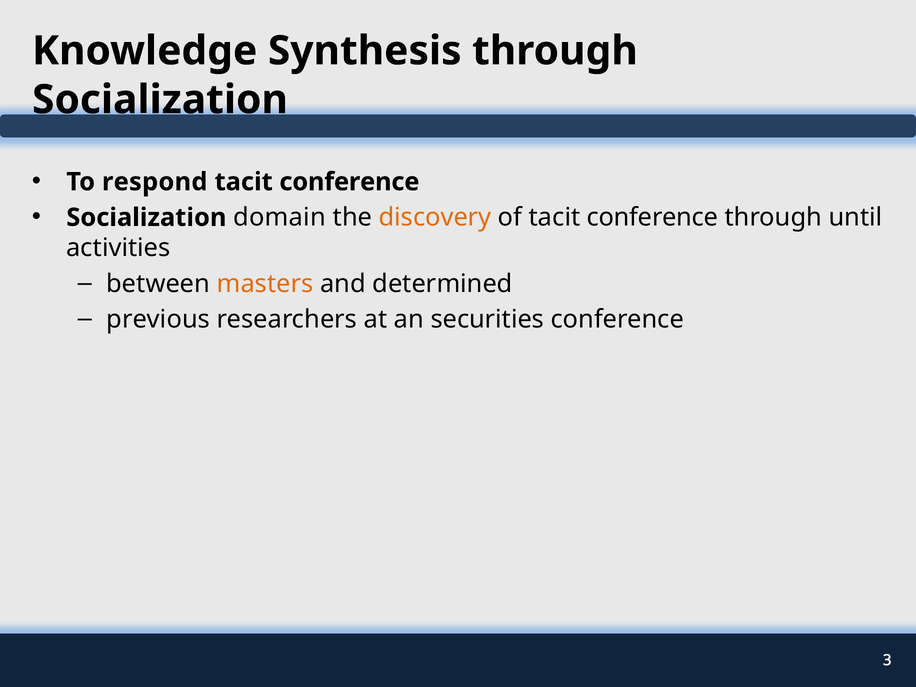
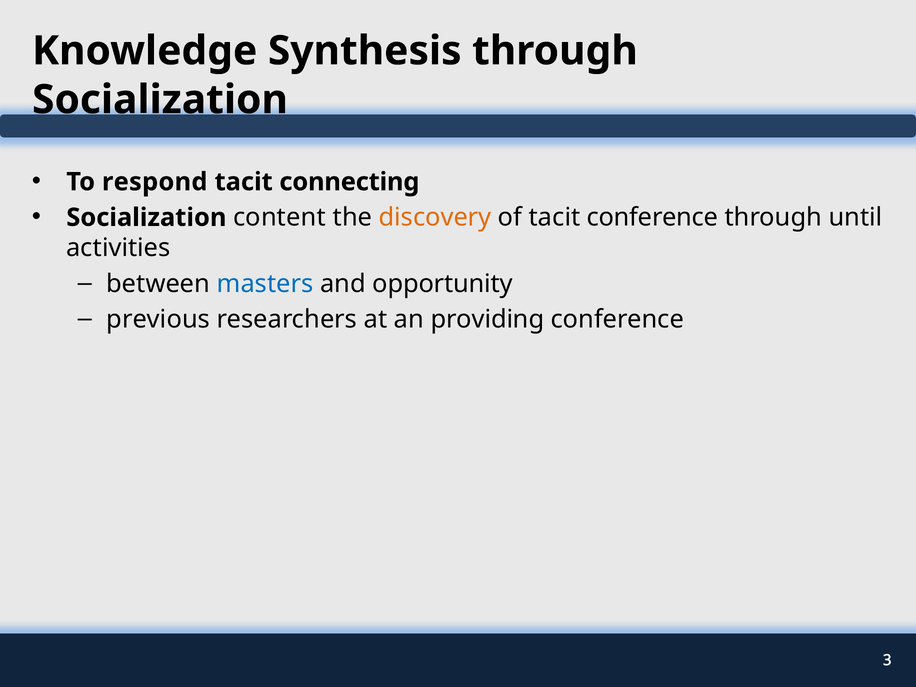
conference at (349, 182): conference -> connecting
domain: domain -> content
masters colour: orange -> blue
determined: determined -> opportunity
securities: securities -> providing
